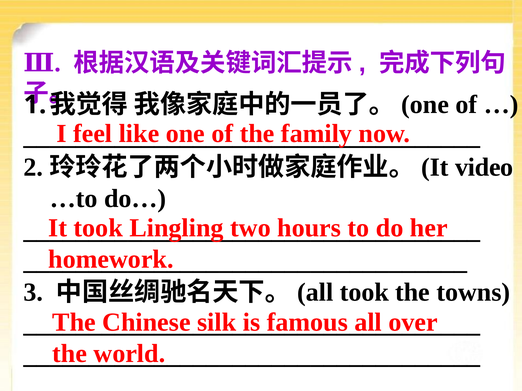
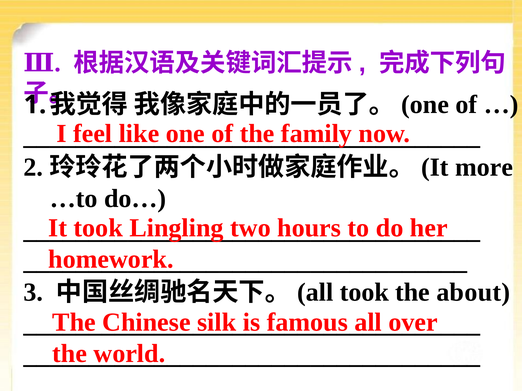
video: video -> more
towns: towns -> about
